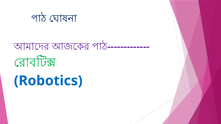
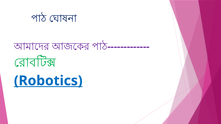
Robotics underline: none -> present
